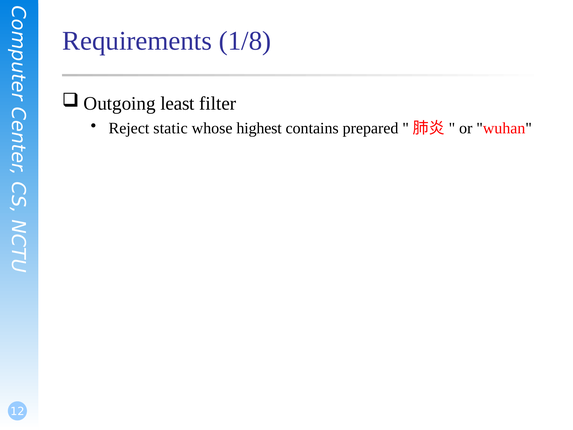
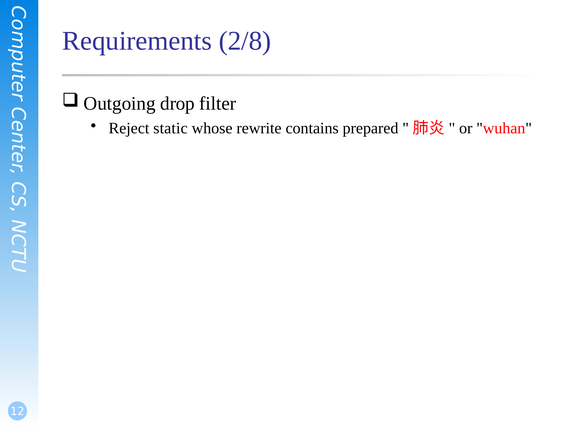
1/8: 1/8 -> 2/8
least: least -> drop
highest: highest -> rewrite
